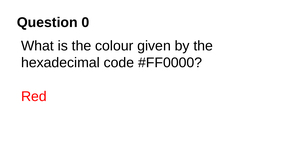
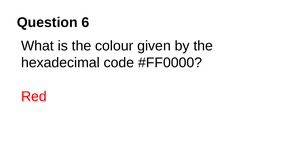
0: 0 -> 6
